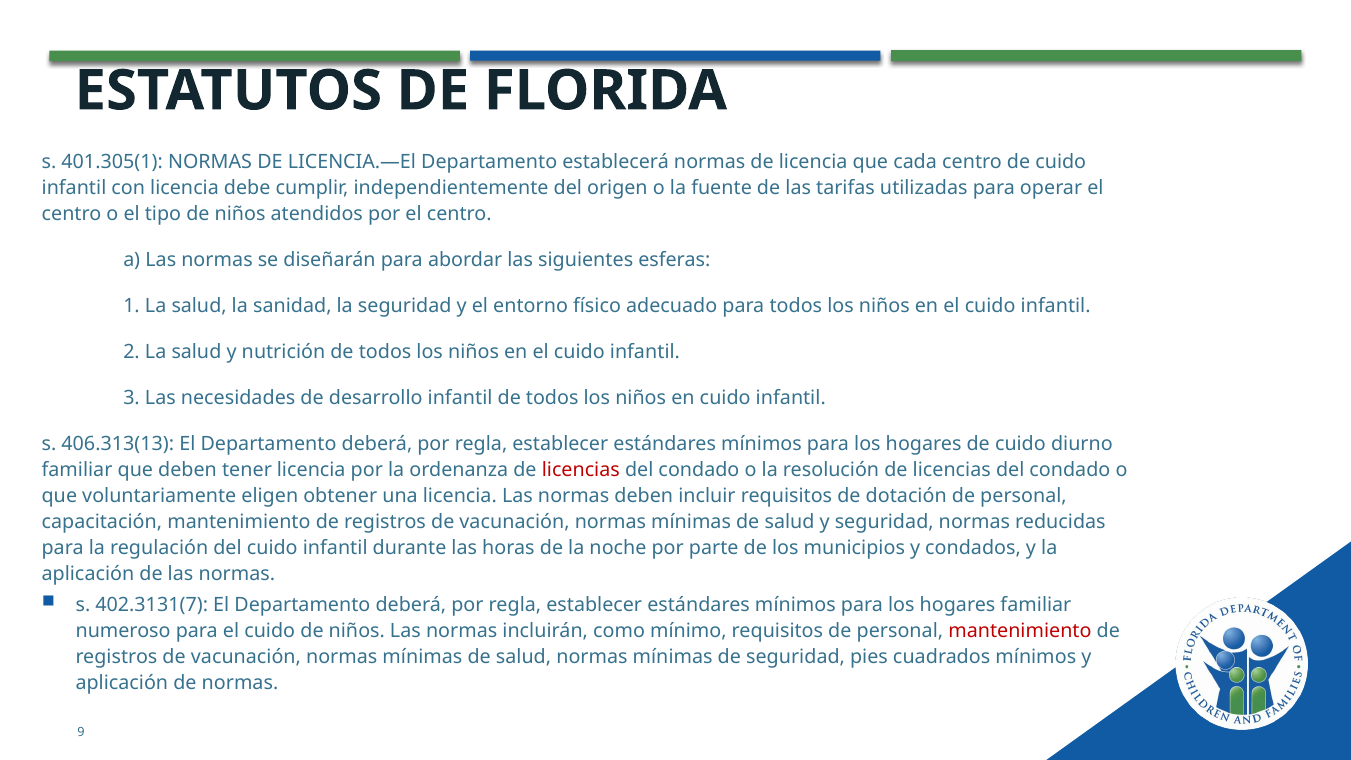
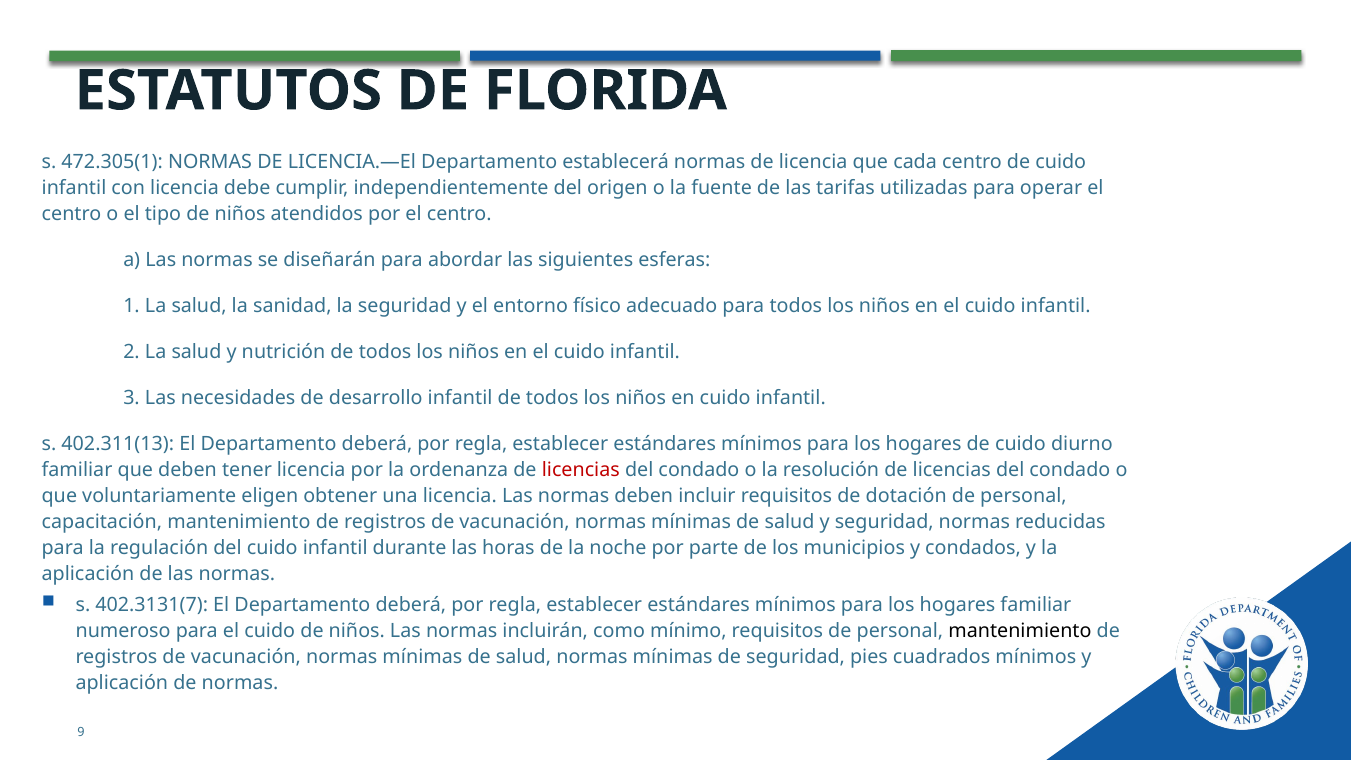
401.305(1: 401.305(1 -> 472.305(1
406.313(13: 406.313(13 -> 402.311(13
mantenimiento at (1020, 631) colour: red -> black
